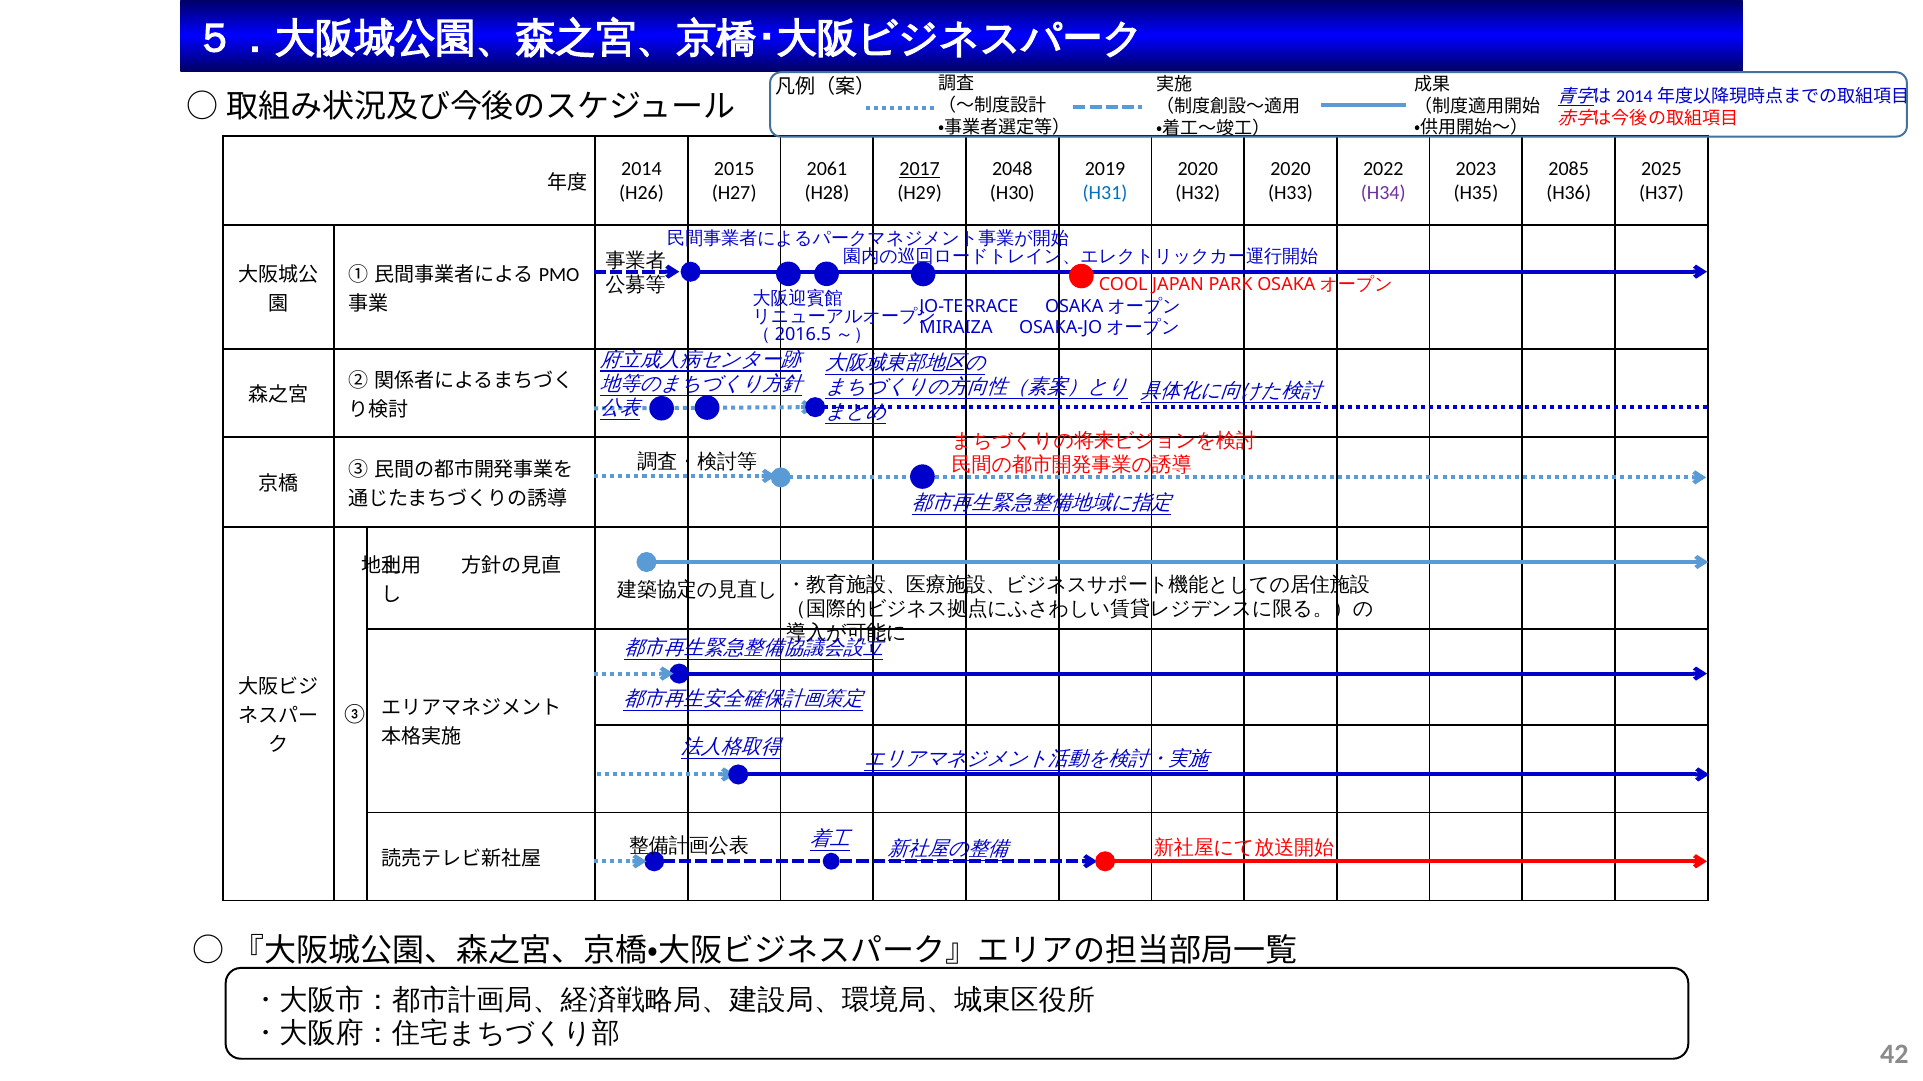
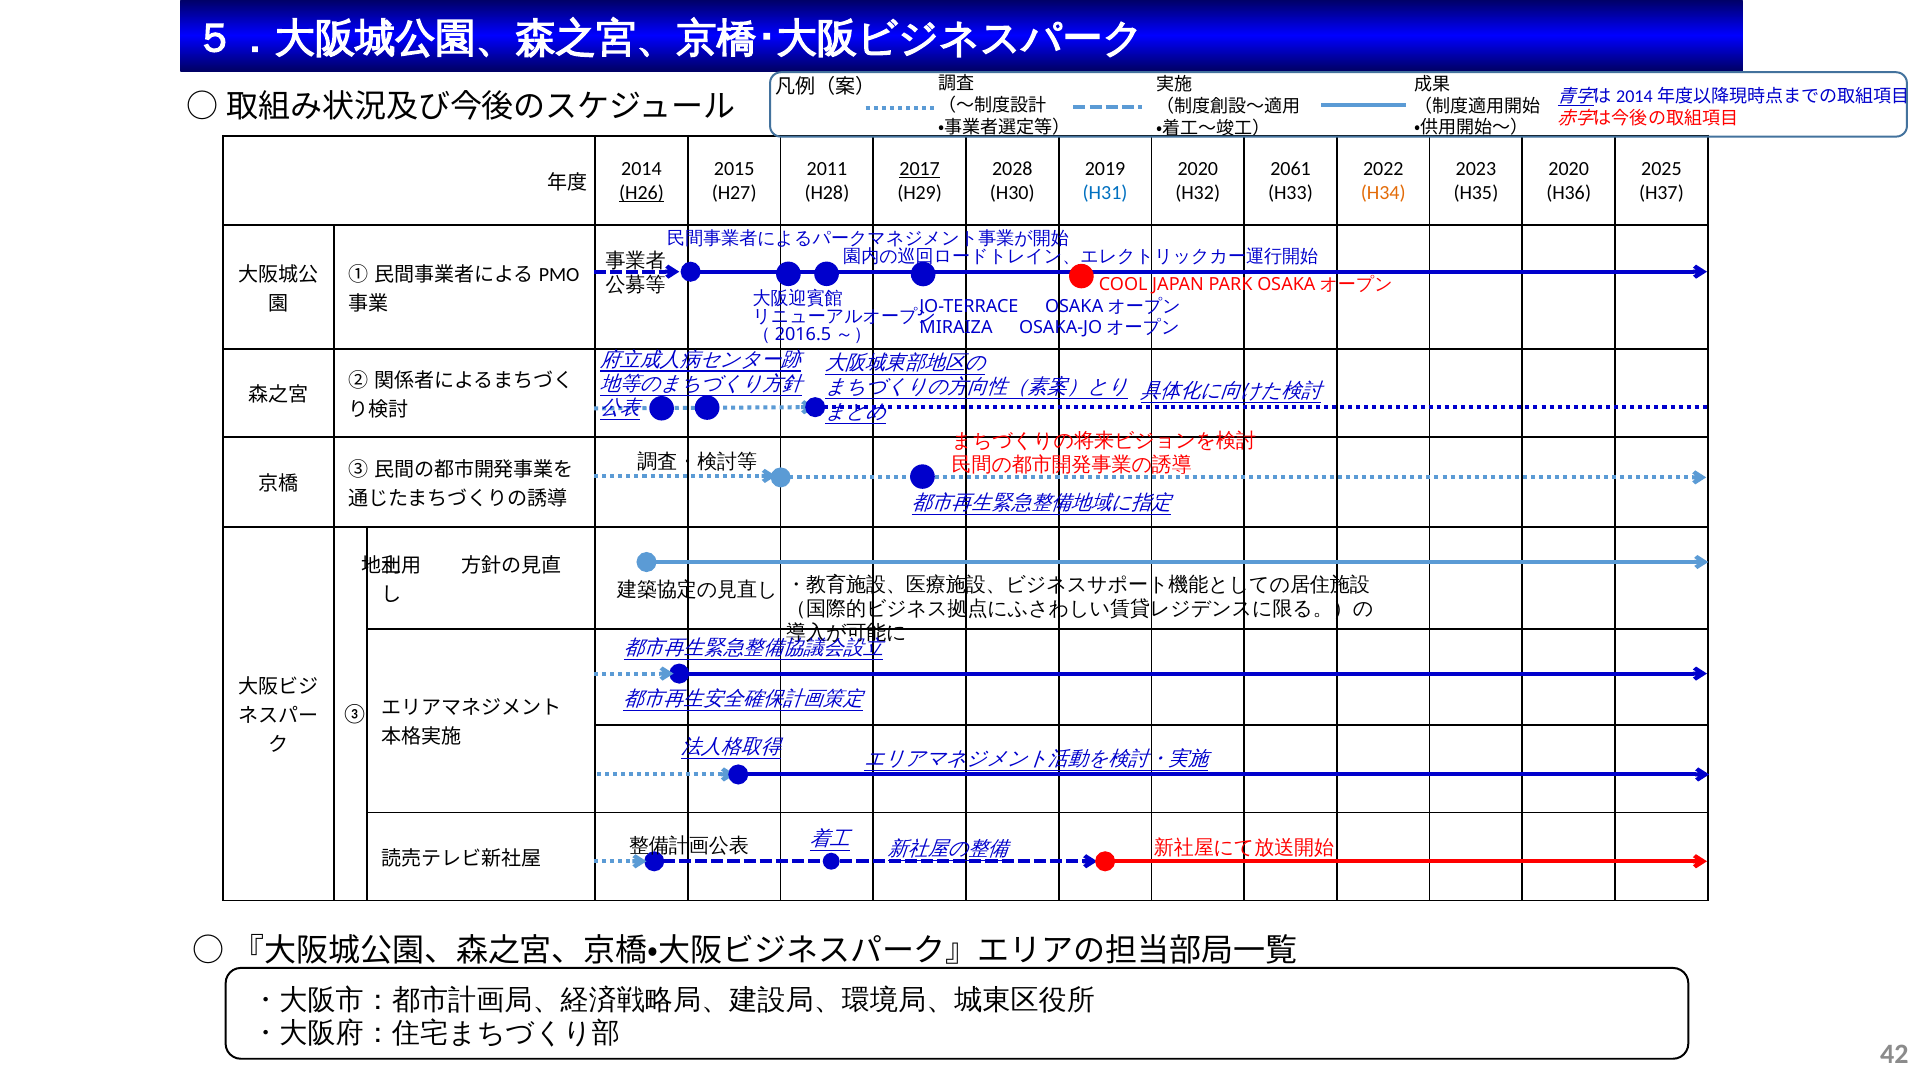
2061: 2061 -> 2011
2048: 2048 -> 2028
2020 at (1291, 169): 2020 -> 2061
2085 at (1569, 169): 2085 -> 2020
H26 underline: none -> present
H34 colour: purple -> orange
